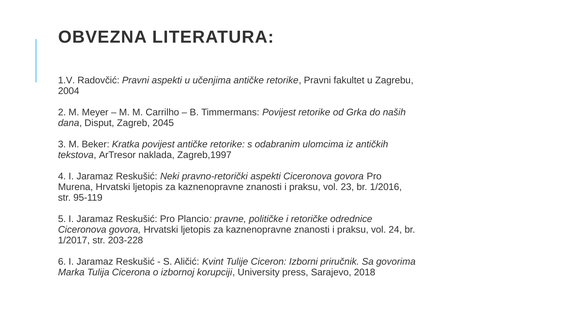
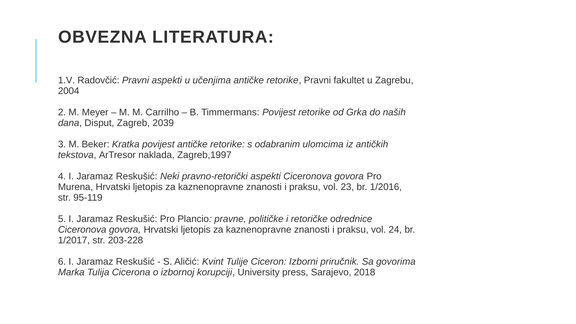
2045: 2045 -> 2039
